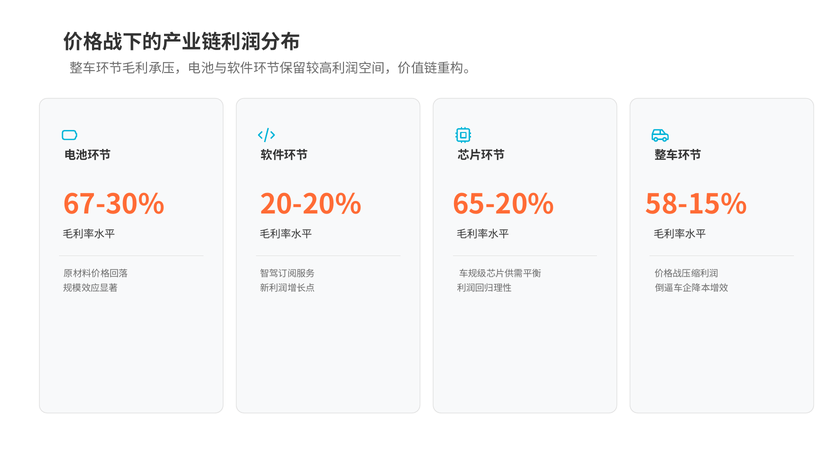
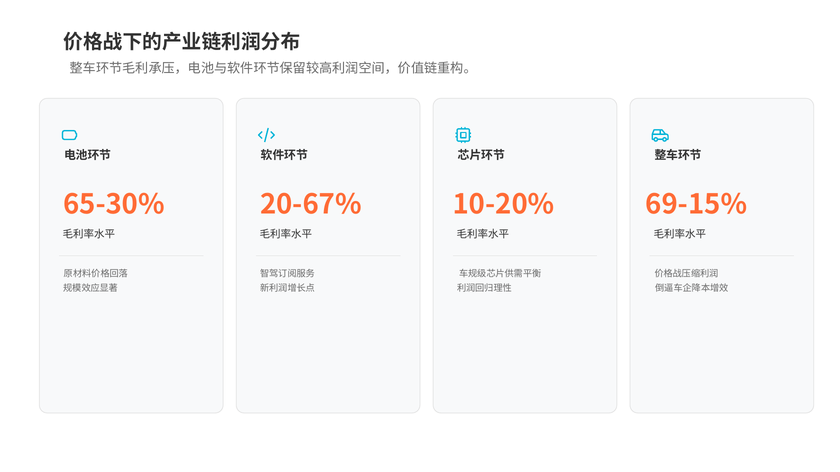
67-30%: 67-30% -> 65-30%
20-20%: 20-20% -> 20-67%
65-20%: 65-20% -> 10-20%
58-15%: 58-15% -> 69-15%
